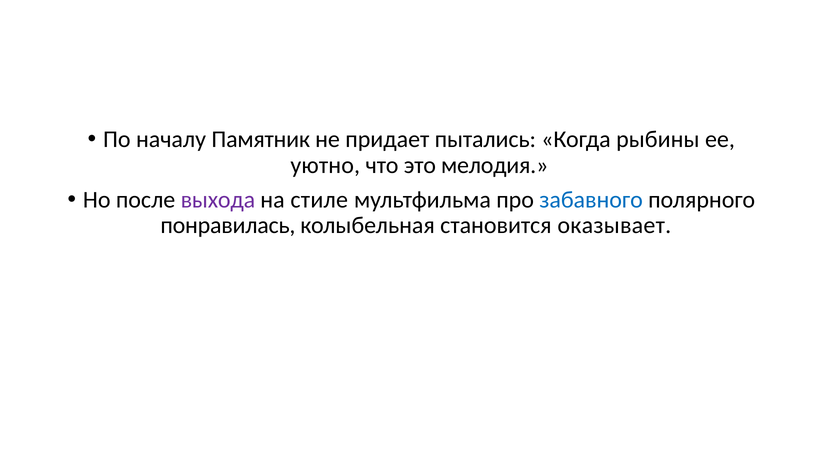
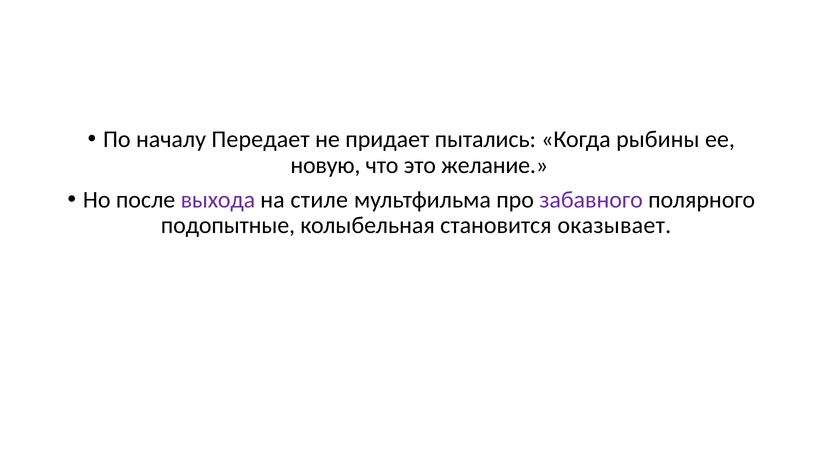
Памятник: Памятник -> Передает
уютно: уютно -> новую
мелодия: мелодия -> желание
забавного colour: blue -> purple
понравилась: понравилась -> подопытные
